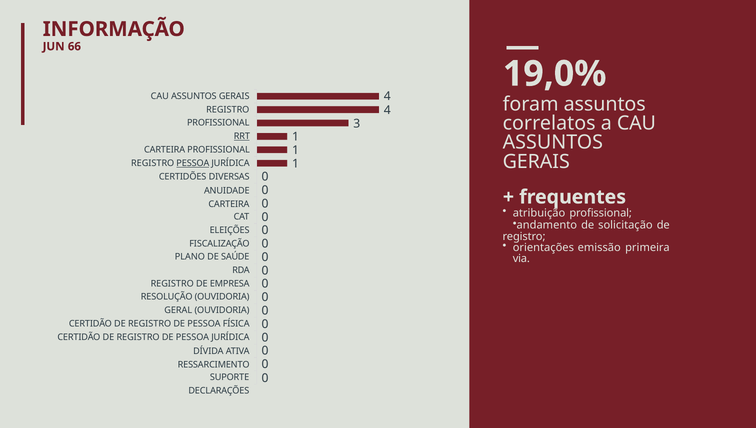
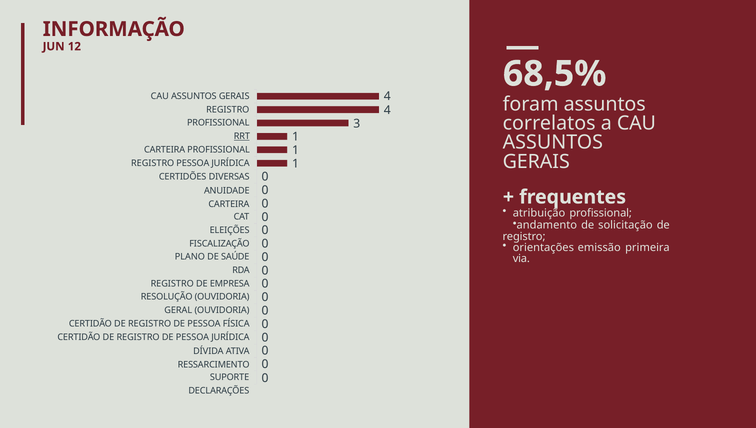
66: 66 -> 12
19,0%: 19,0% -> 68,5%
PESSOA at (193, 163) underline: present -> none
